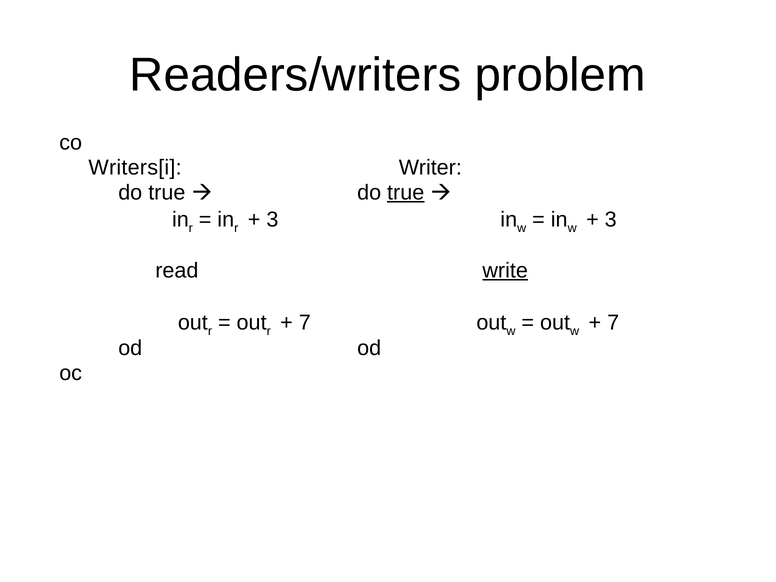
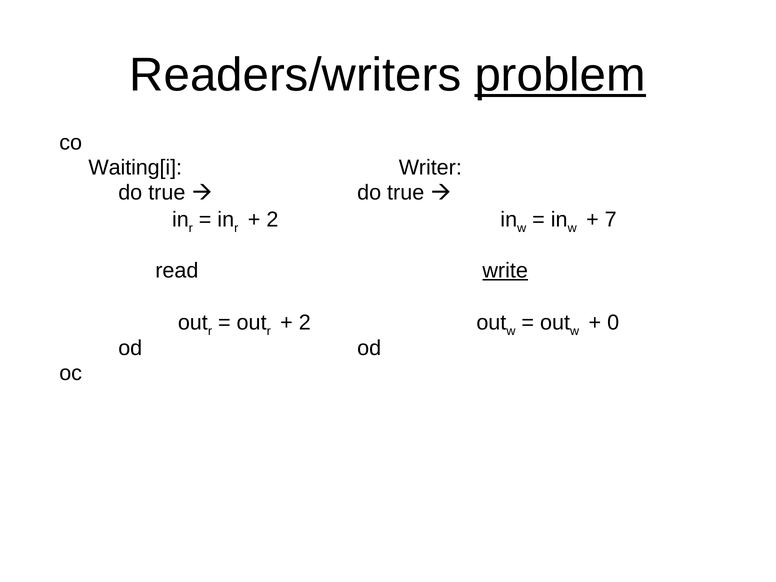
problem underline: none -> present
Writers[i: Writers[i -> Waiting[i
true at (406, 193) underline: present -> none
3 at (272, 220): 3 -> 2
3 at (611, 220): 3 -> 7
7 at (305, 323): 7 -> 2
7 at (613, 323): 7 -> 0
